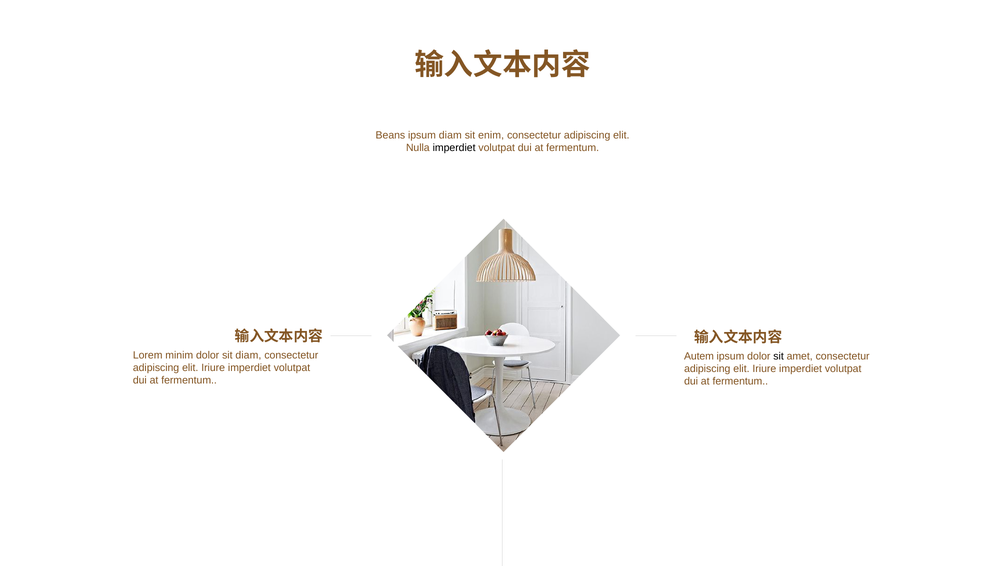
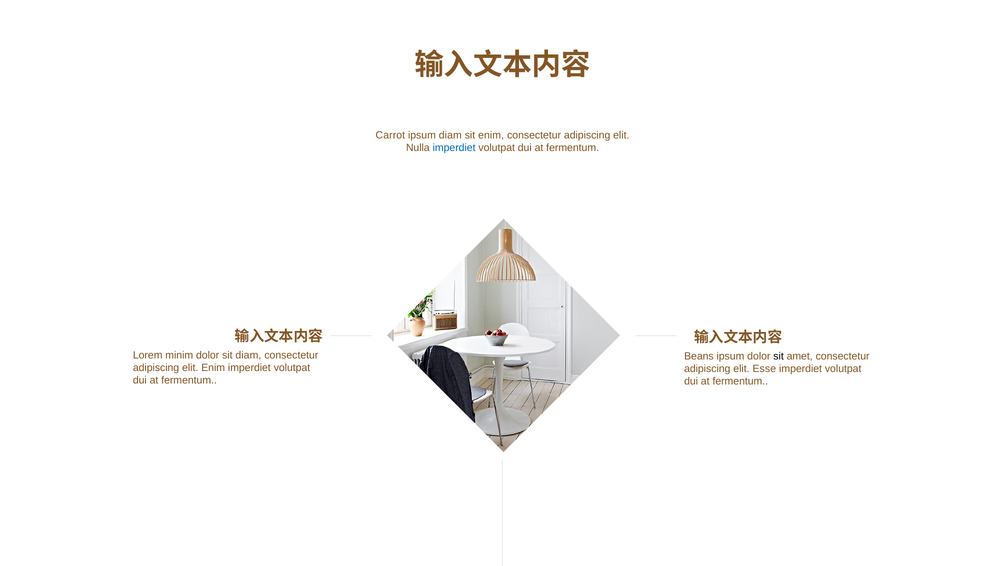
Beans: Beans -> Carrot
imperdiet at (454, 147) colour: black -> blue
Autem: Autem -> Beans
Iriure at (213, 367): Iriure -> Enim
Iriure at (764, 368): Iriure -> Esse
